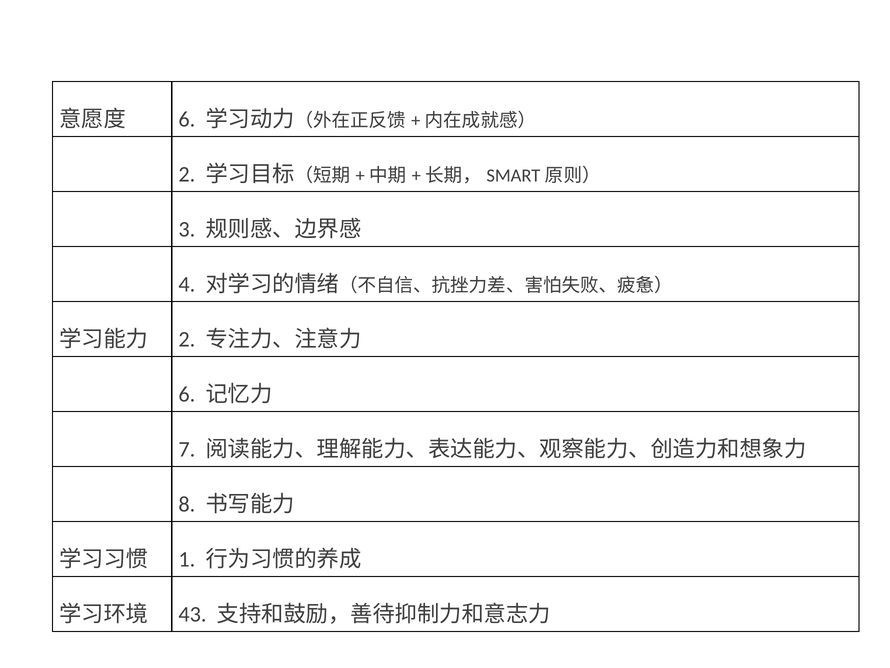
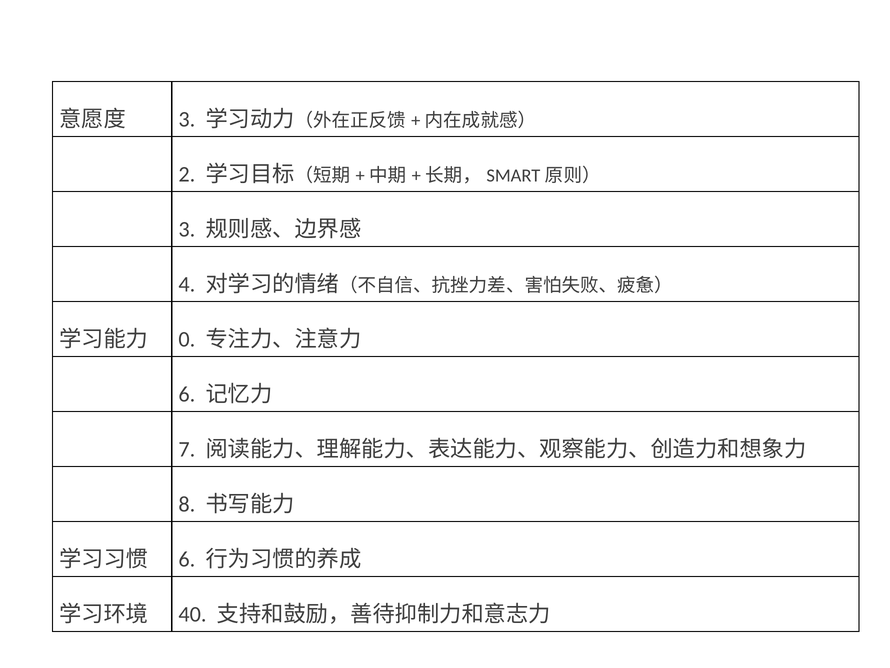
6 at (187, 119): 6 -> 3
2 at (187, 339): 2 -> 0
1 at (187, 559): 1 -> 6
43: 43 -> 40
